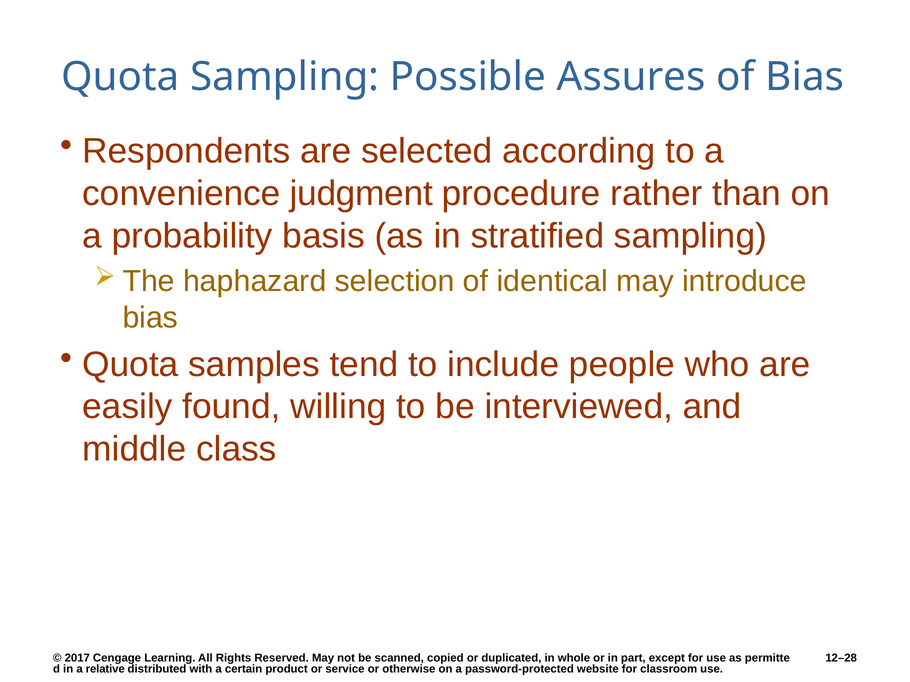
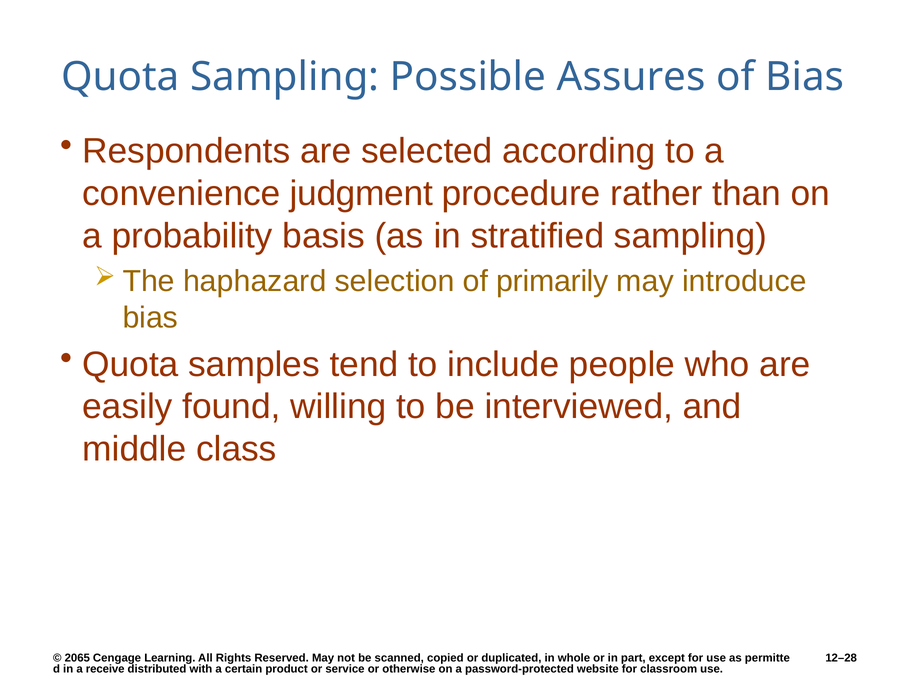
identical: identical -> primarily
2017: 2017 -> 2065
relative: relative -> receive
